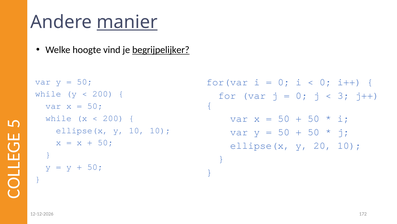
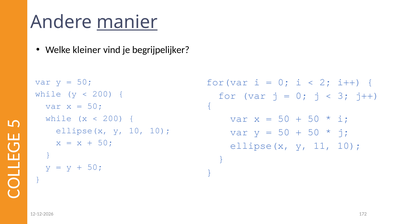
hoogte: hoogte -> kleiner
begrijpelijker underline: present -> none
0 at (325, 82): 0 -> 2
20: 20 -> 11
